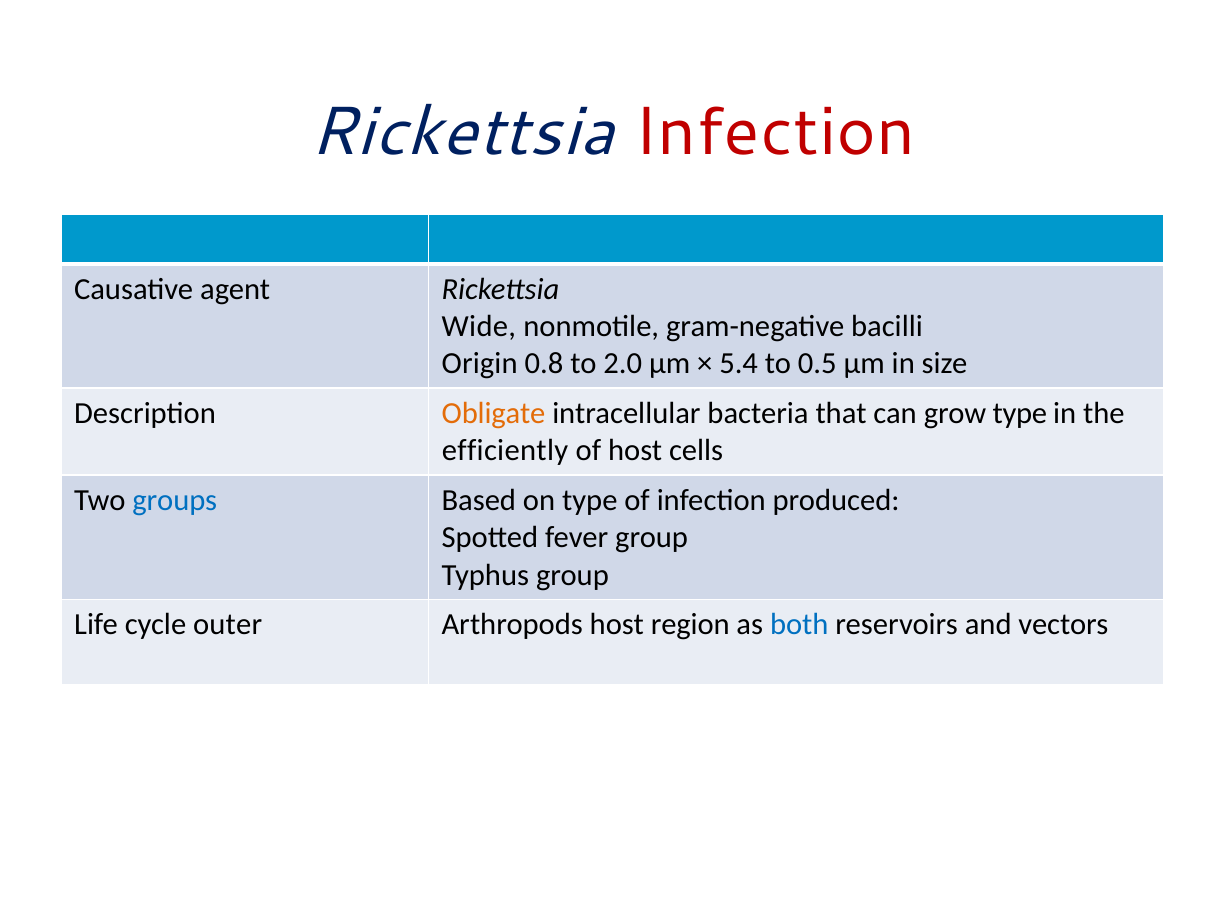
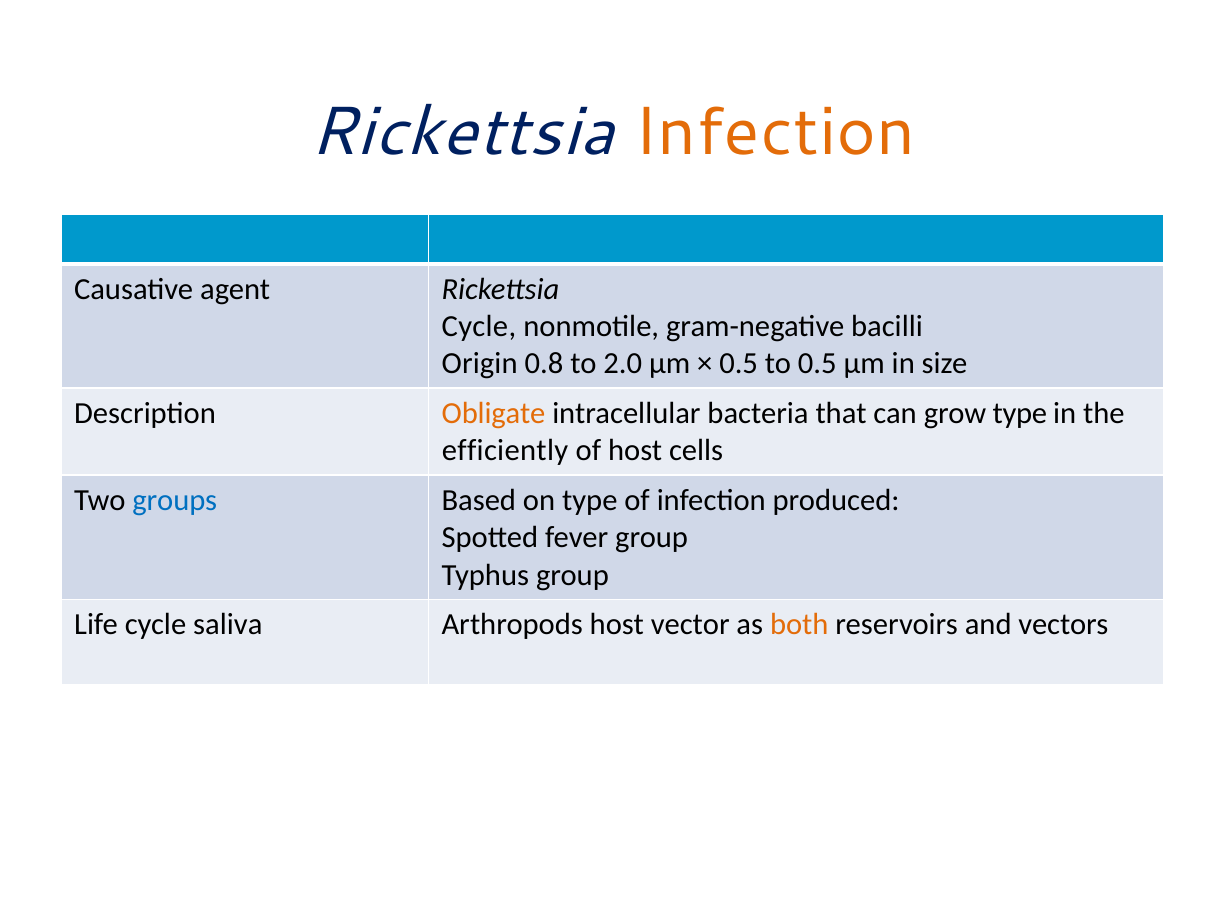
Infection at (775, 132) colour: red -> orange
Wide at (479, 327): Wide -> Cycle
5.4 at (739, 364): 5.4 -> 0.5
outer: outer -> saliva
region: region -> vector
both colour: blue -> orange
